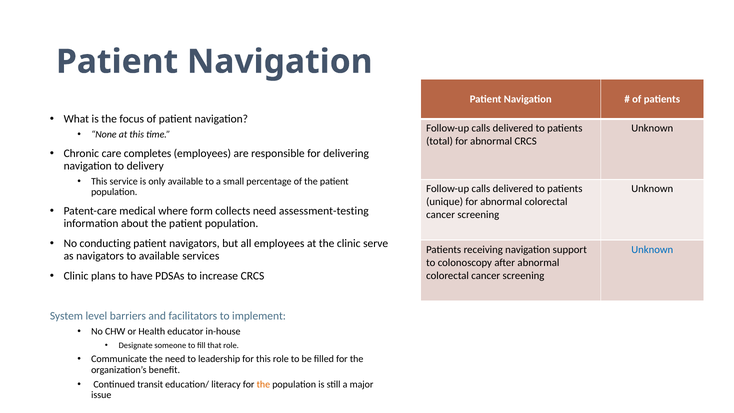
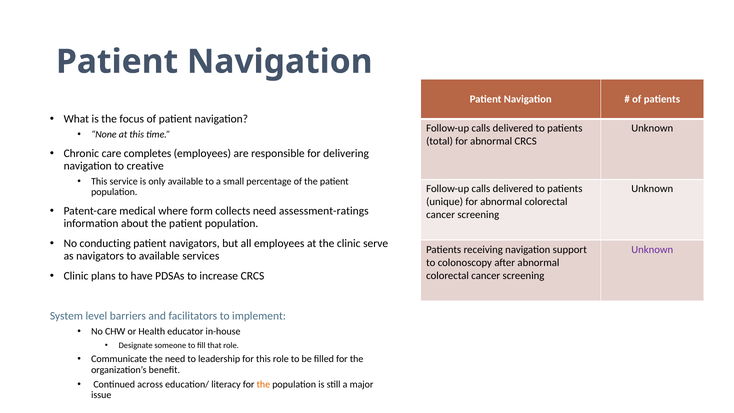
delivery: delivery -> creative
assessment-testing: assessment-testing -> assessment-ratings
Unknown at (652, 249) colour: blue -> purple
transit: transit -> across
